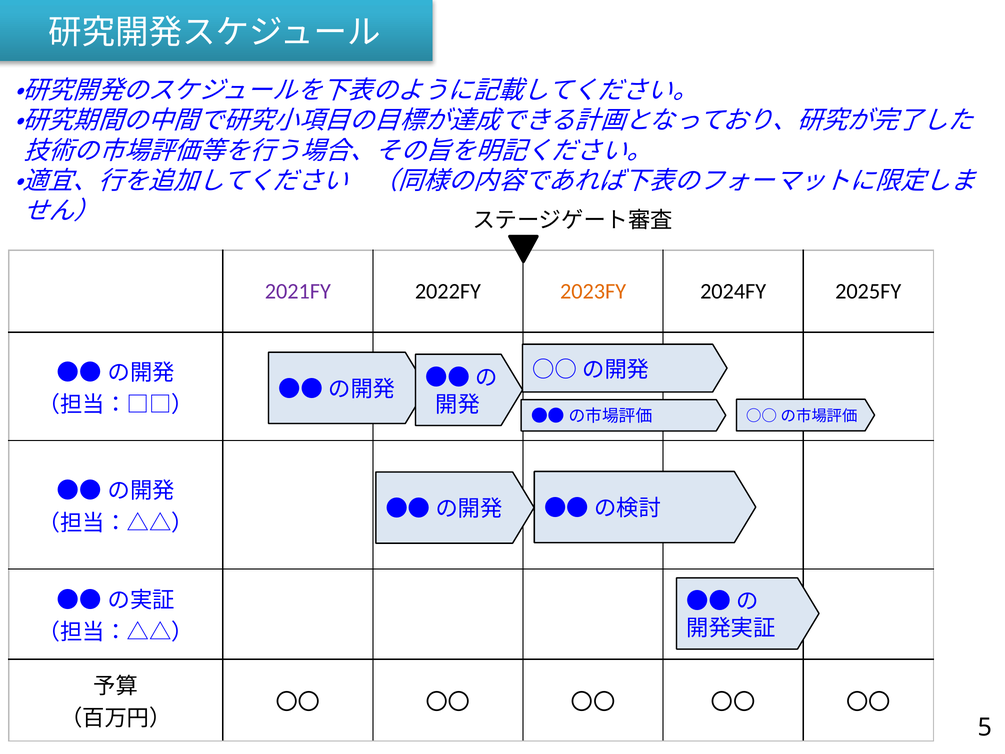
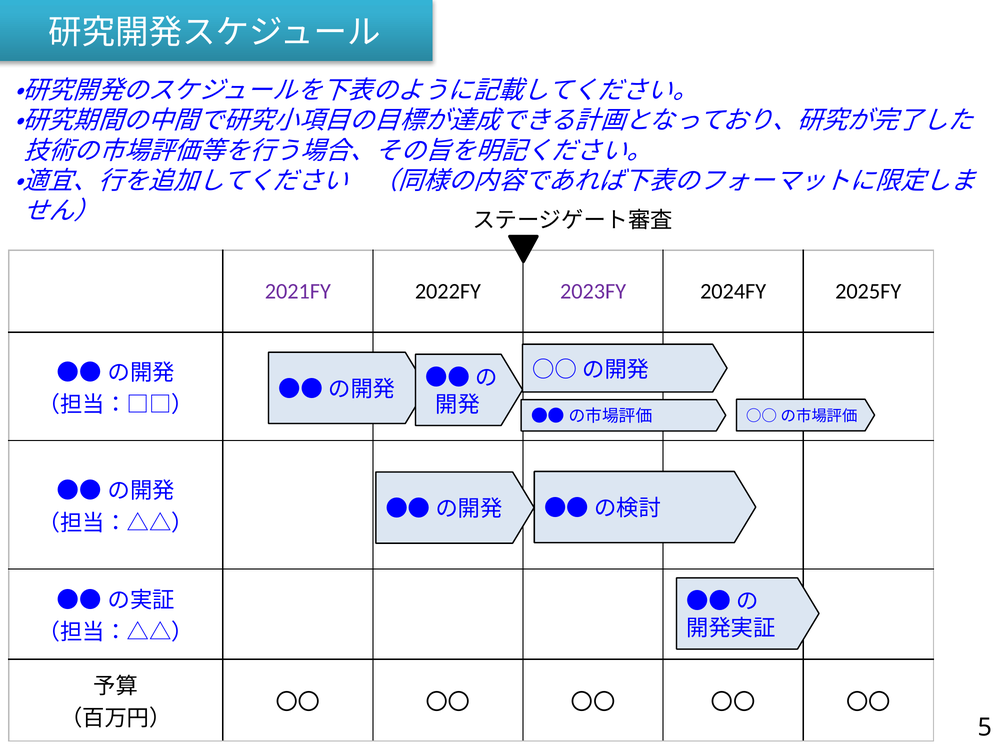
2023FY colour: orange -> purple
